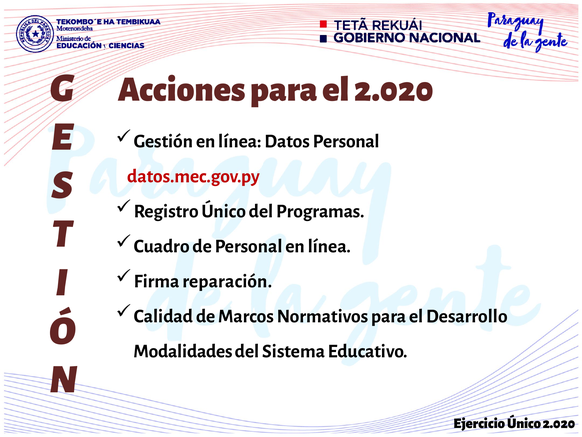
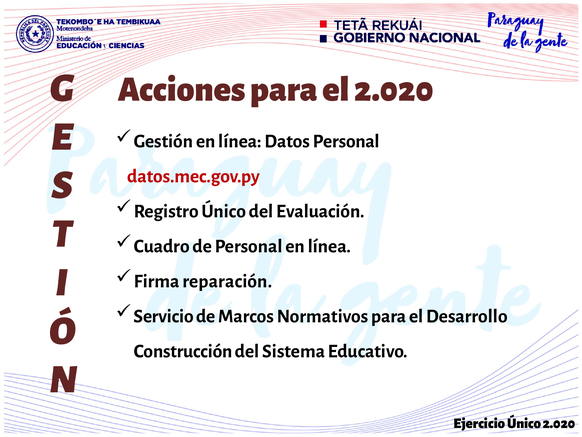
Programas: Programas -> Evaluación
Calidad: Calidad -> Servicio
Modalidades: Modalidades -> Construcción
